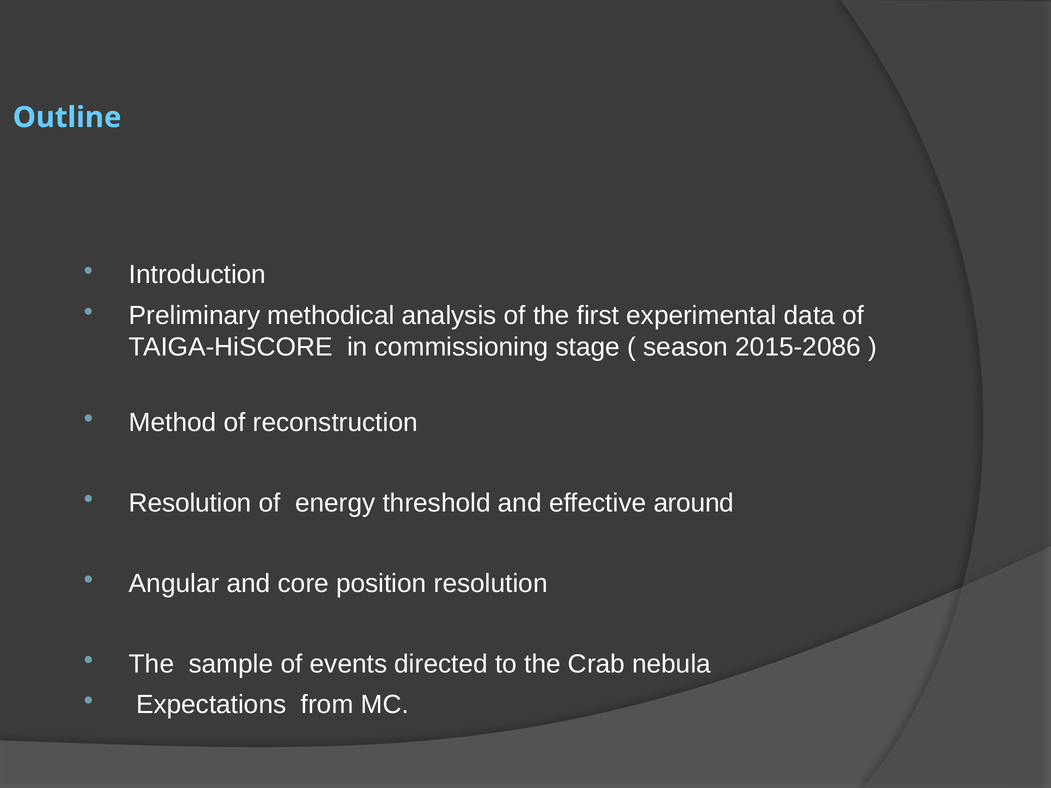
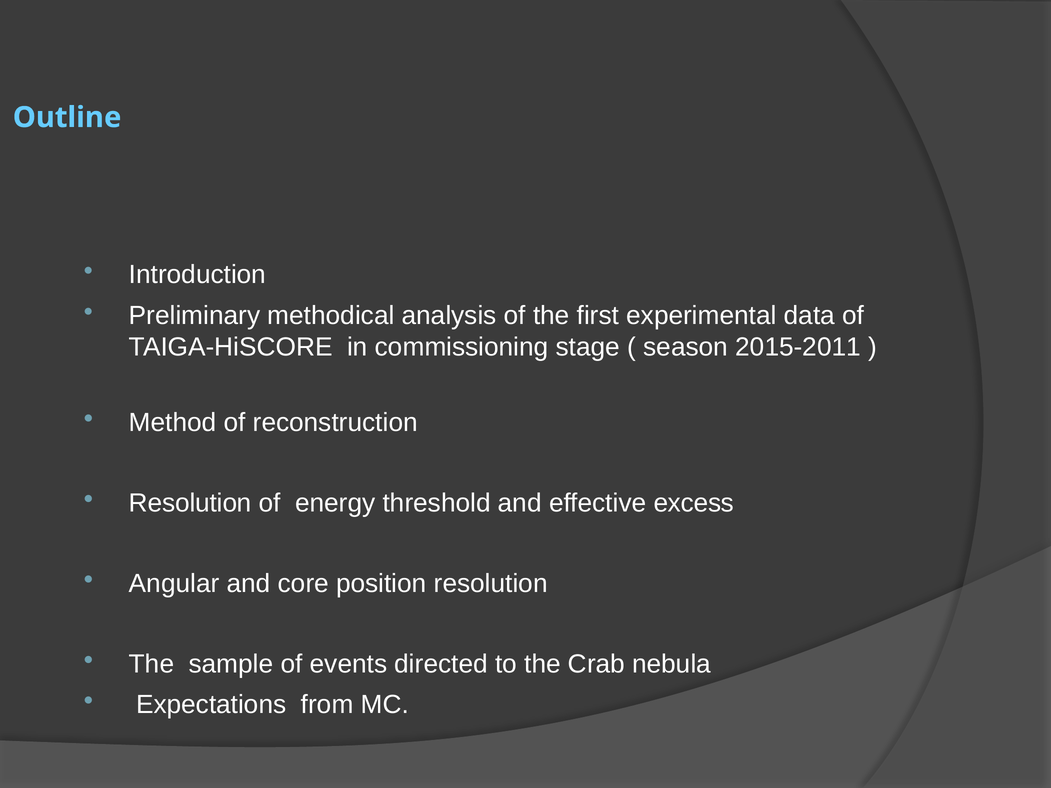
2015-2086: 2015-2086 -> 2015-2011
around: around -> excess
